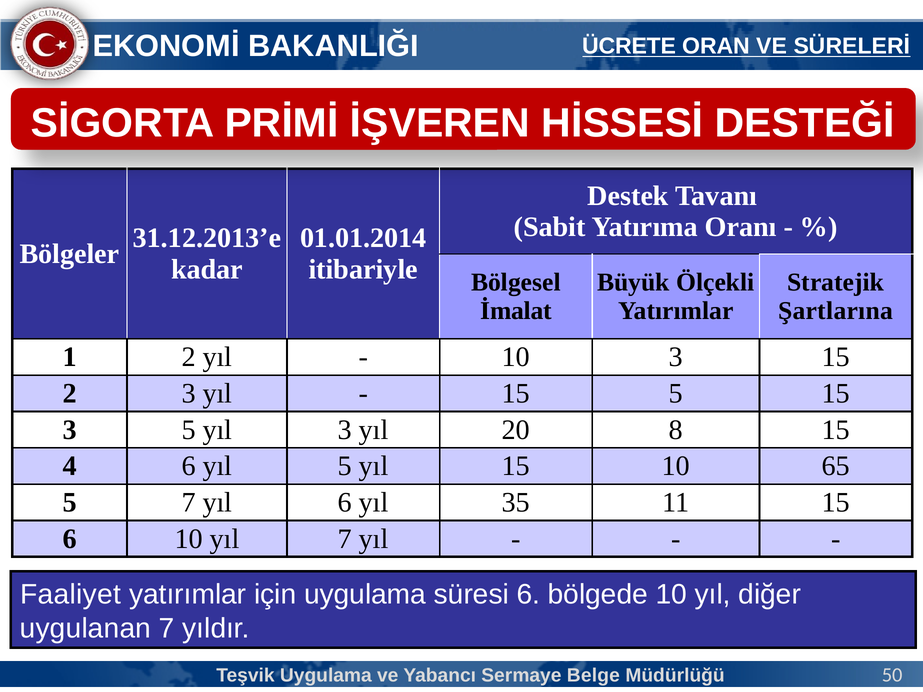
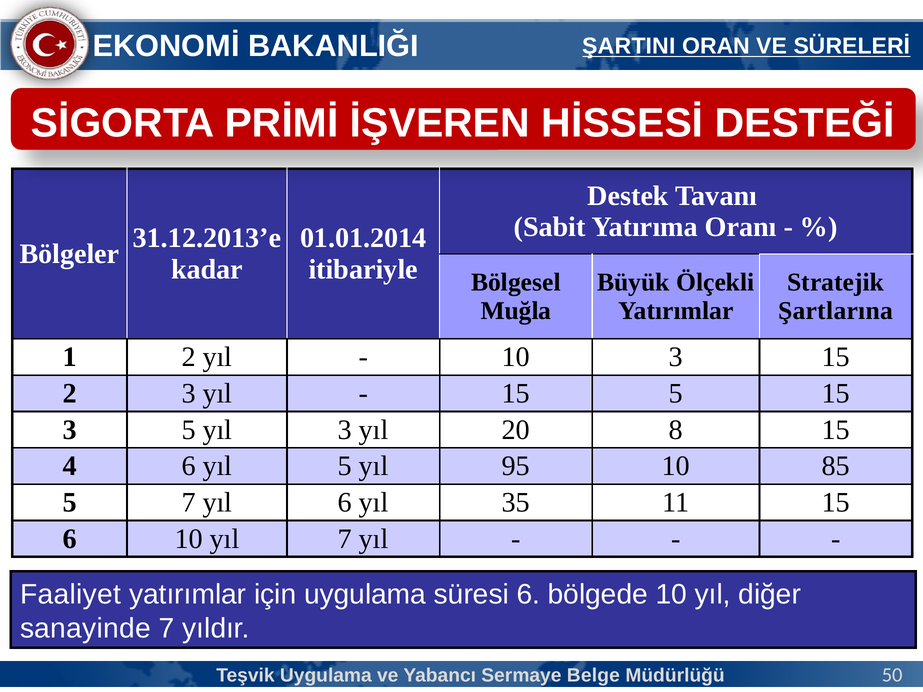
ÜCRETE: ÜCRETE -> ŞARTINI
İmalat: İmalat -> Muğla
yıl 15: 15 -> 95
65: 65 -> 85
uygulanan: uygulanan -> sanayinde
